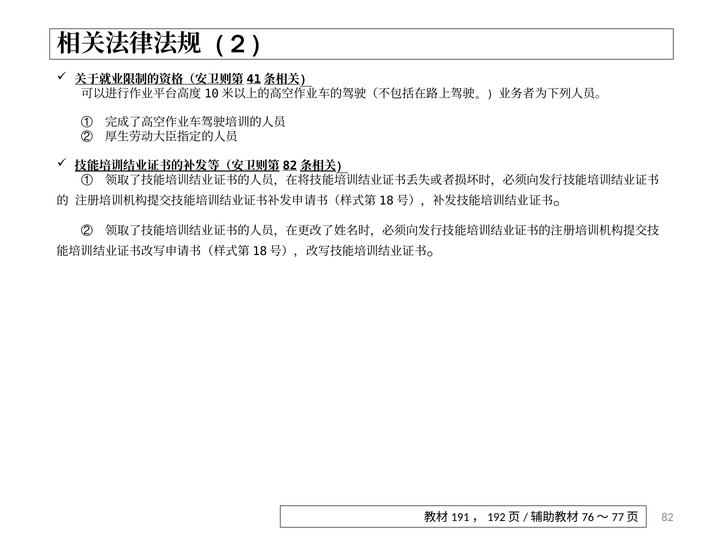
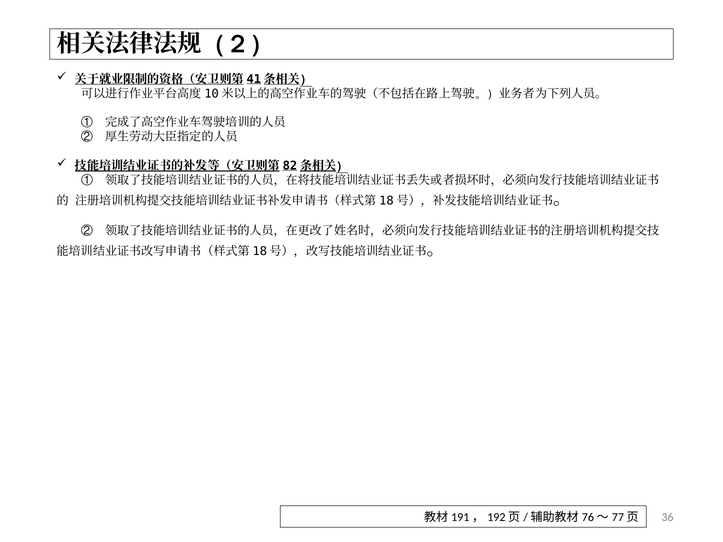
82: 82 -> 36
